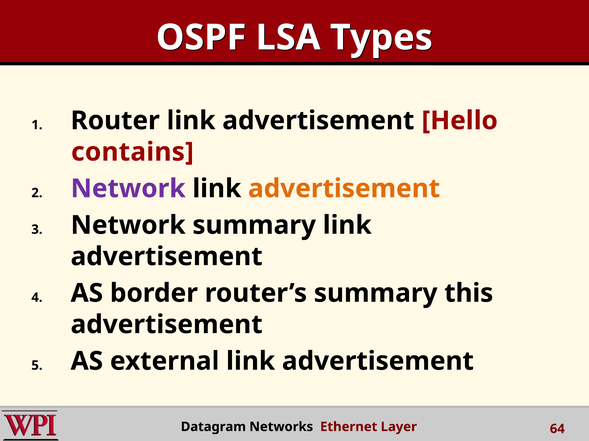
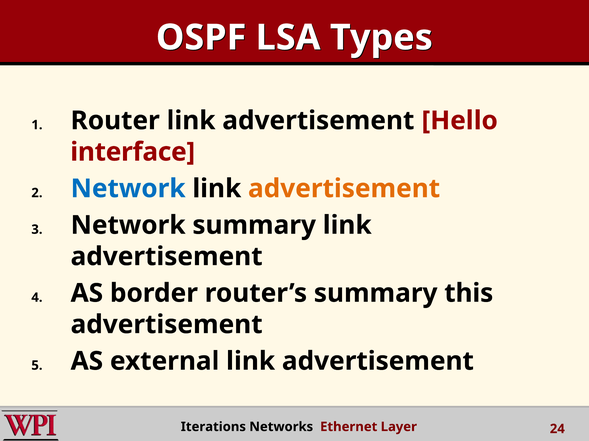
contains: contains -> interface
Network at (128, 189) colour: purple -> blue
Datagram: Datagram -> Iterations
64: 64 -> 24
